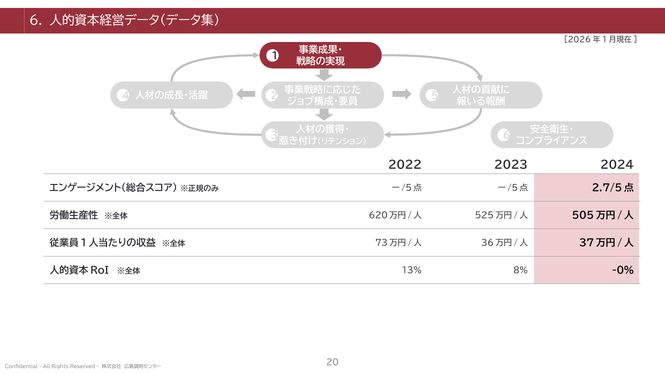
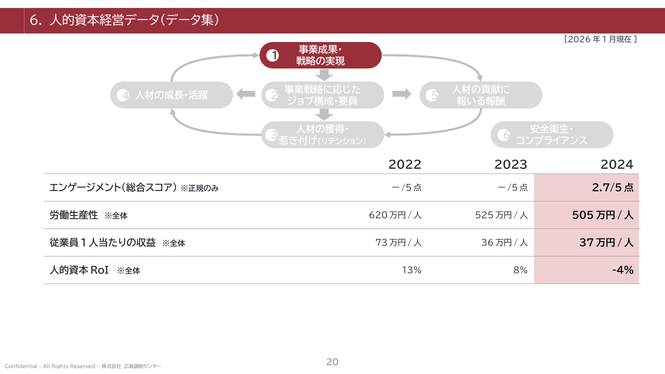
-0%: -0% -> -4%
